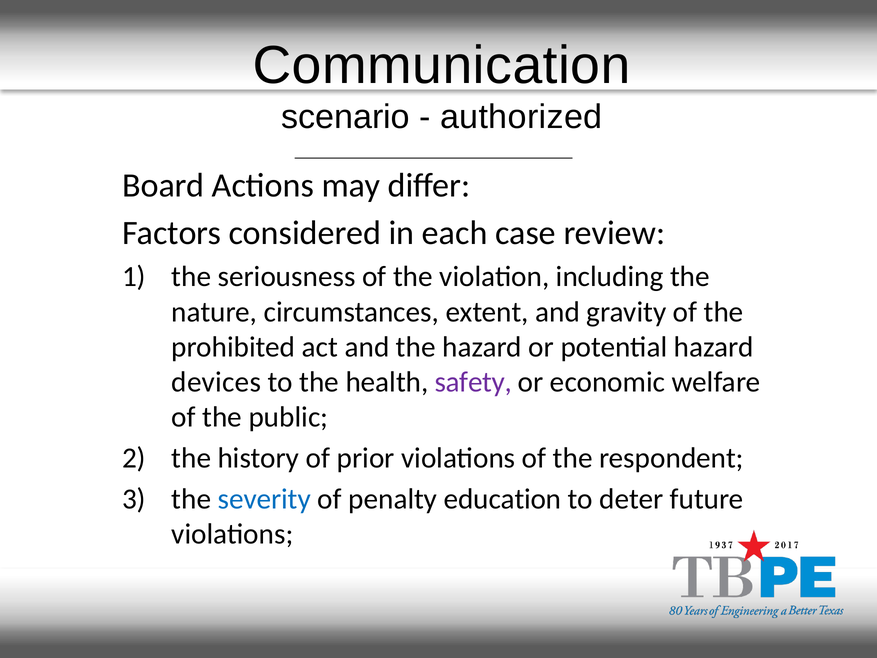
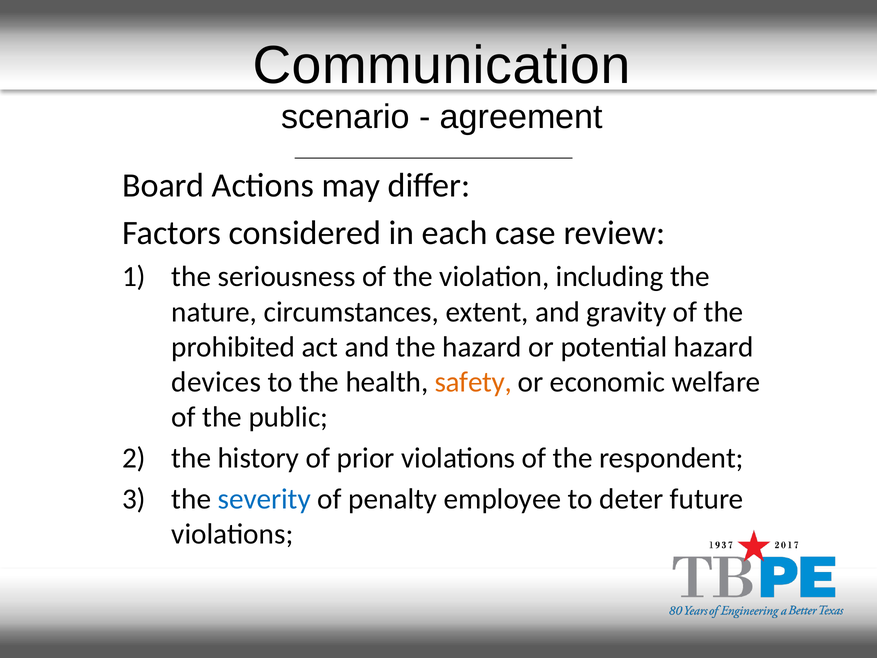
authorized: authorized -> agreement
safety colour: purple -> orange
education: education -> employee
